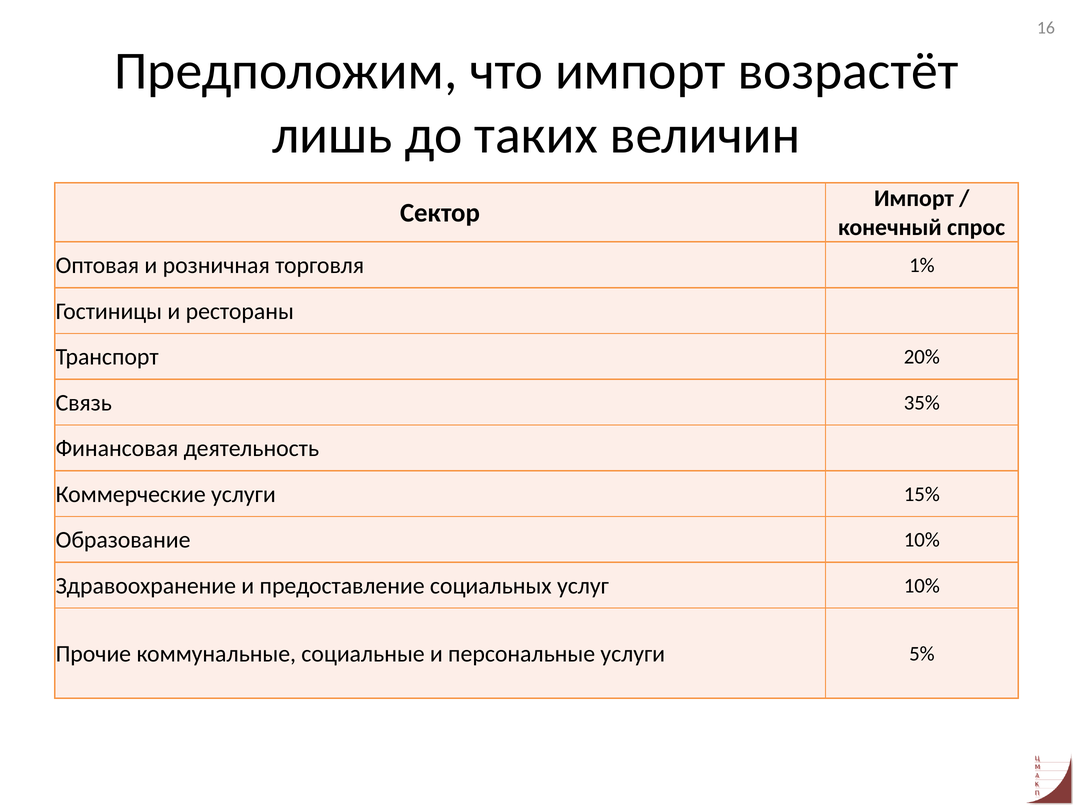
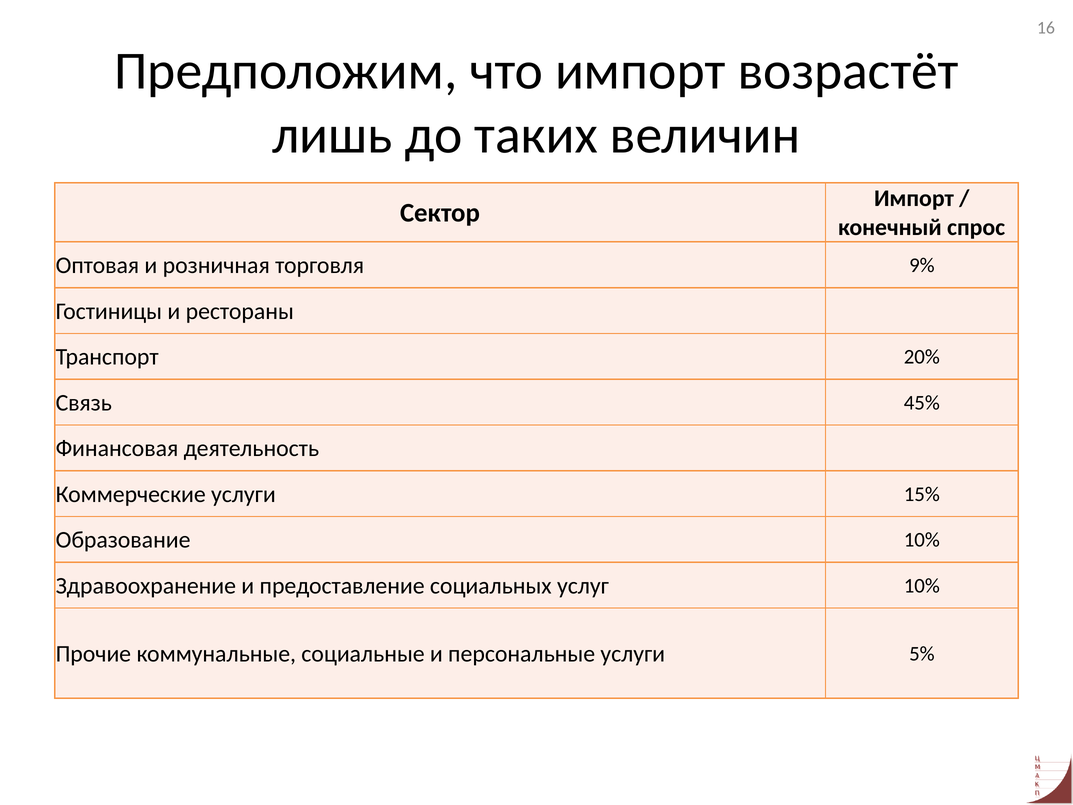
1%: 1% -> 9%
35%: 35% -> 45%
